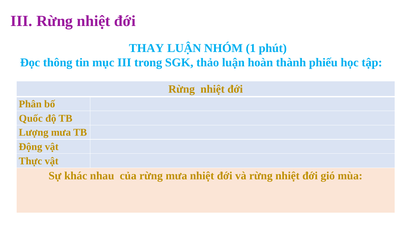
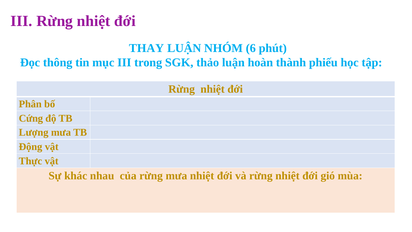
1: 1 -> 6
Quốc: Quốc -> Cứng
